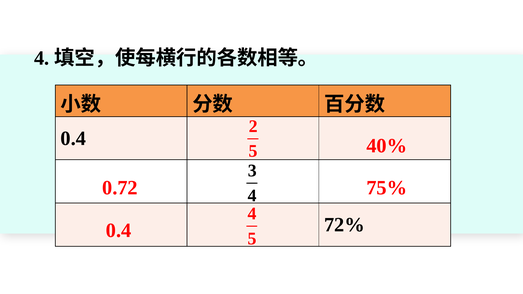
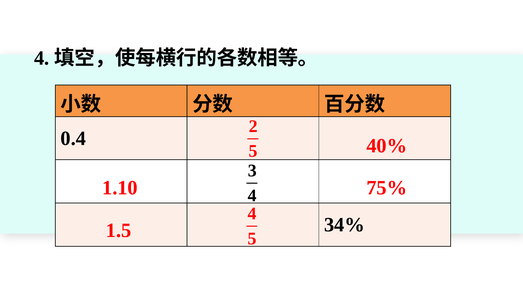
0.72: 0.72 -> 1.10
72%: 72% -> 34%
0.4 at (119, 231): 0.4 -> 1.5
